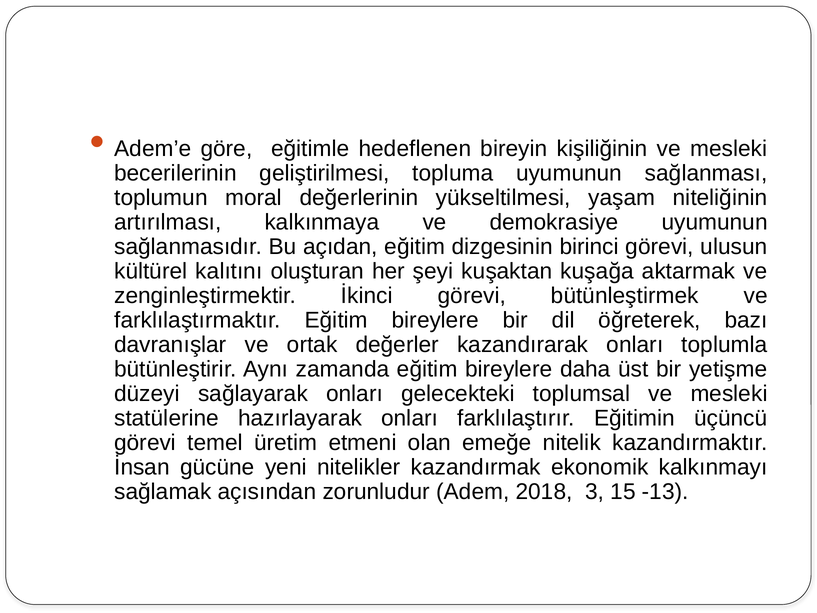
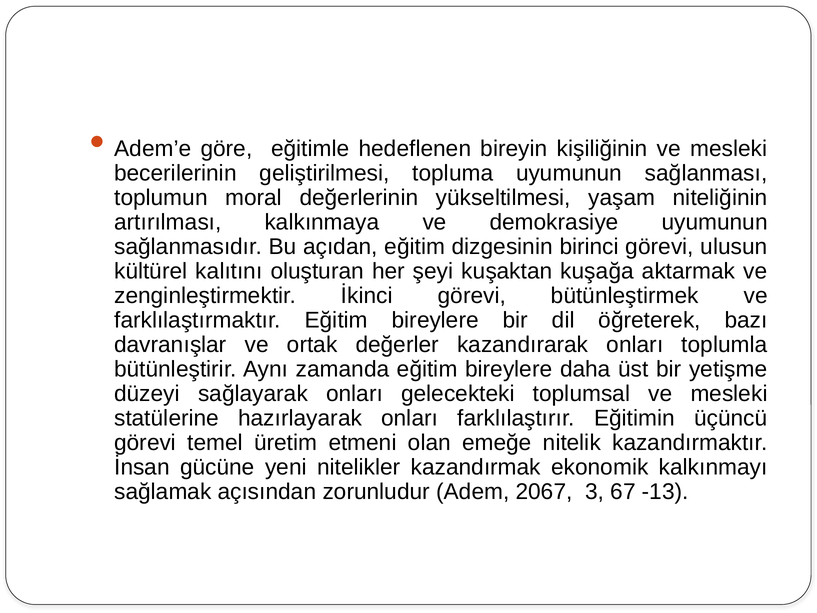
2018: 2018 -> 2067
15: 15 -> 67
